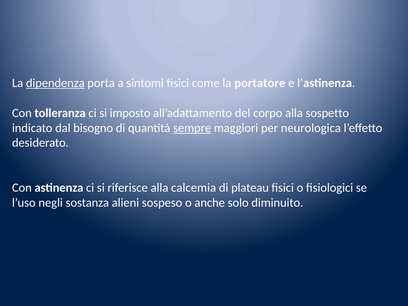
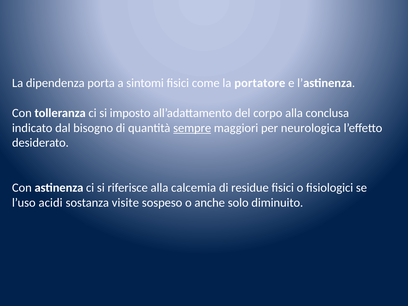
dipendenza underline: present -> none
sospetto: sospetto -> conclusa
plateau: plateau -> residue
negli: negli -> acidi
alieni: alieni -> visite
